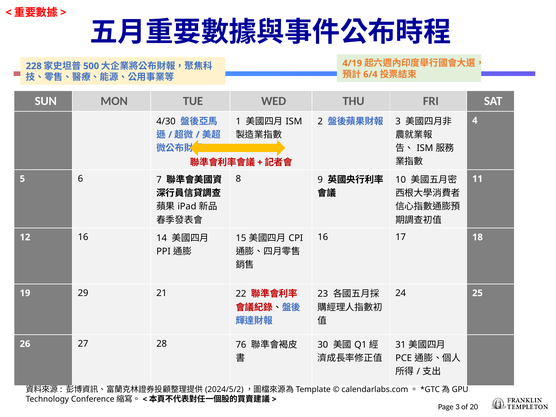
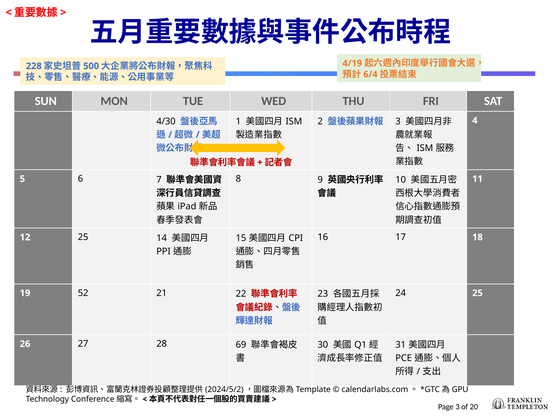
12 16: 16 -> 25
29: 29 -> 52
76: 76 -> 69
